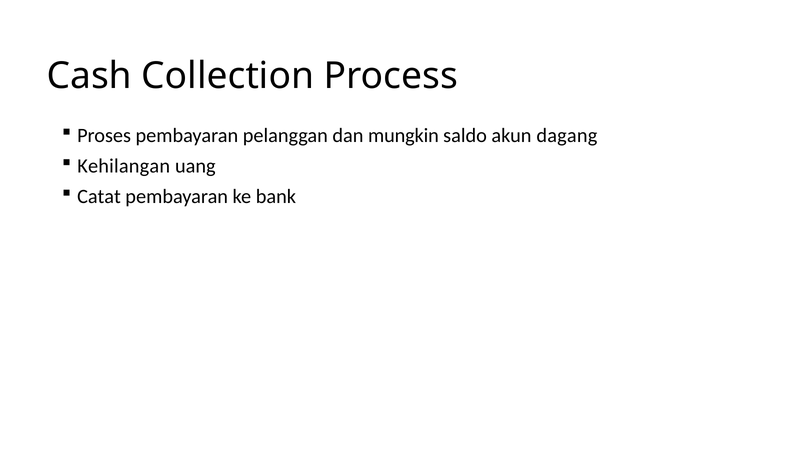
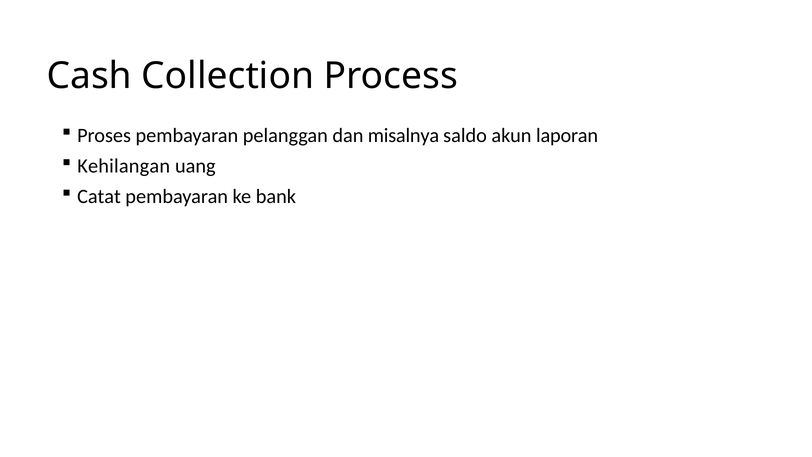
mungkin: mungkin -> misalnya
dagang: dagang -> laporan
